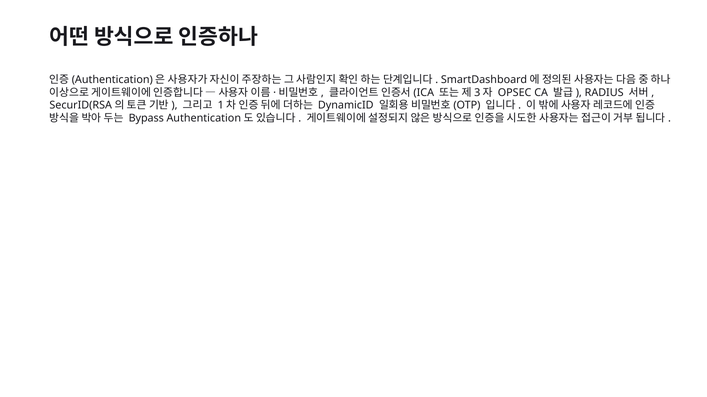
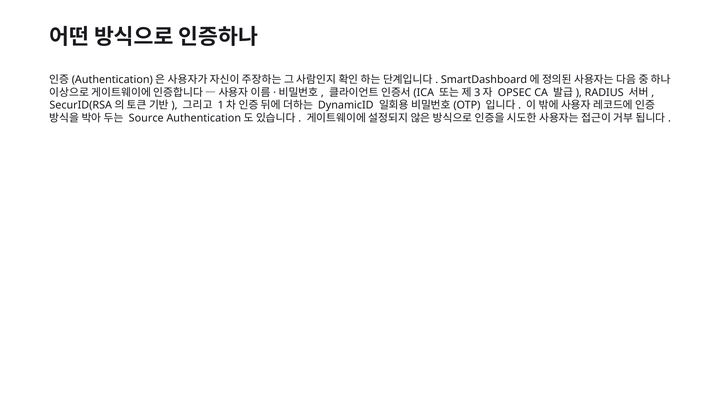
Bypass: Bypass -> Source
